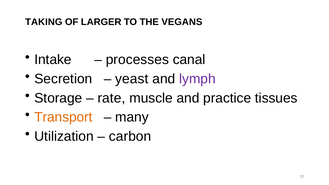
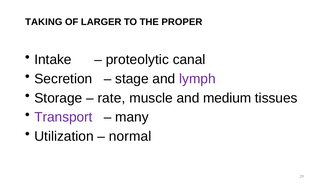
VEGANS: VEGANS -> PROPER
processes: processes -> proteolytic
yeast: yeast -> stage
practice: practice -> medium
Transport colour: orange -> purple
carbon: carbon -> normal
